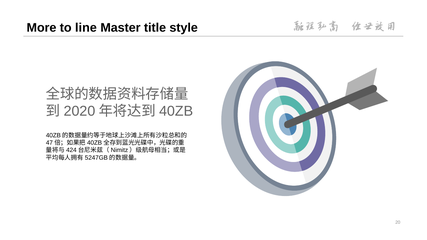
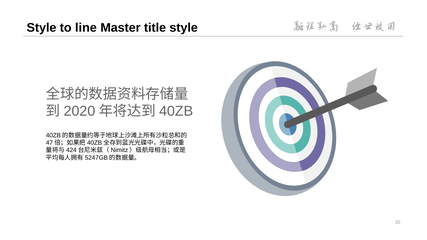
More at (42, 28): More -> Style
